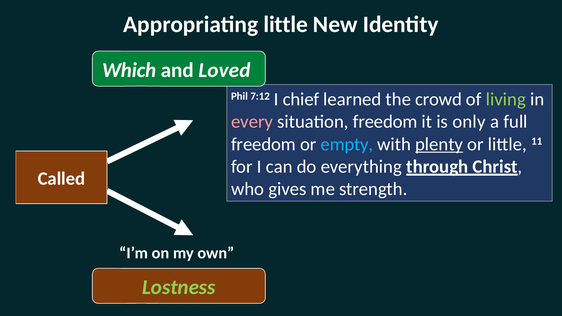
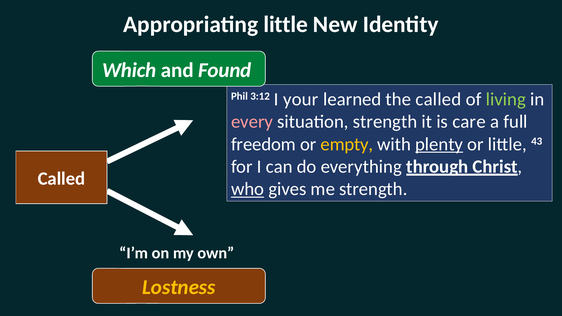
Loved: Loved -> Found
7:12: 7:12 -> 3:12
chief: chief -> your
the crowd: crowd -> called
situation freedom: freedom -> strength
only: only -> care
empty colour: light blue -> yellow
11: 11 -> 43
who underline: none -> present
Lostness colour: light green -> yellow
